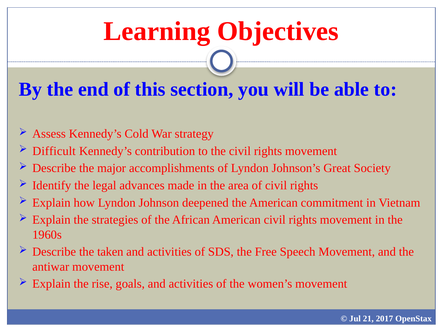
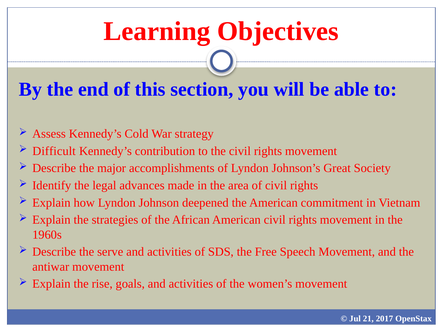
taken: taken -> serve
